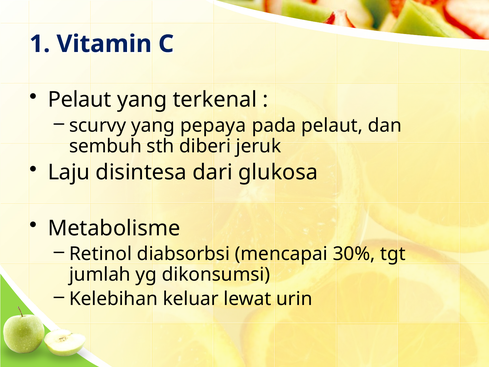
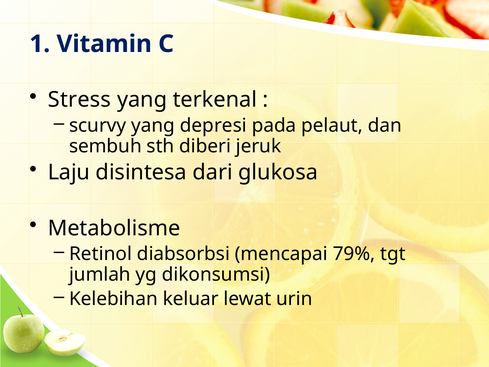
Pelaut at (80, 100): Pelaut -> Stress
pepaya: pepaya -> depresi
30%: 30% -> 79%
